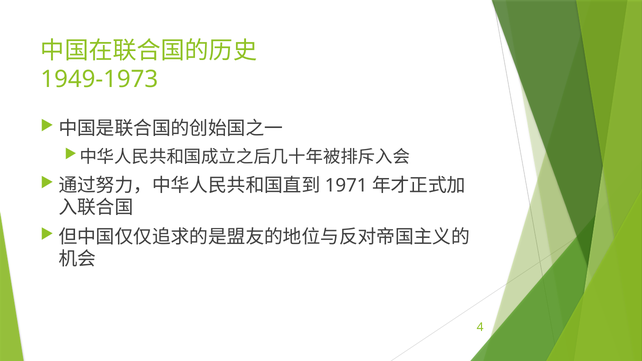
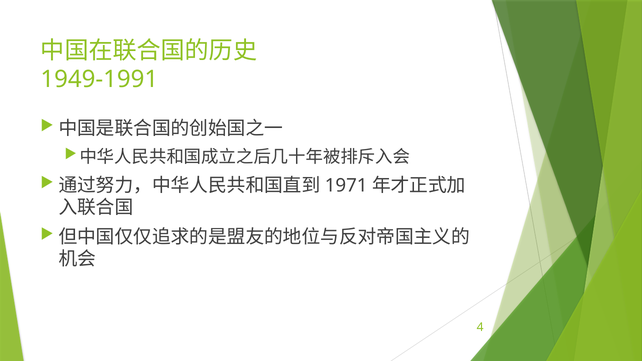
1949-1973: 1949-1973 -> 1949-1991
